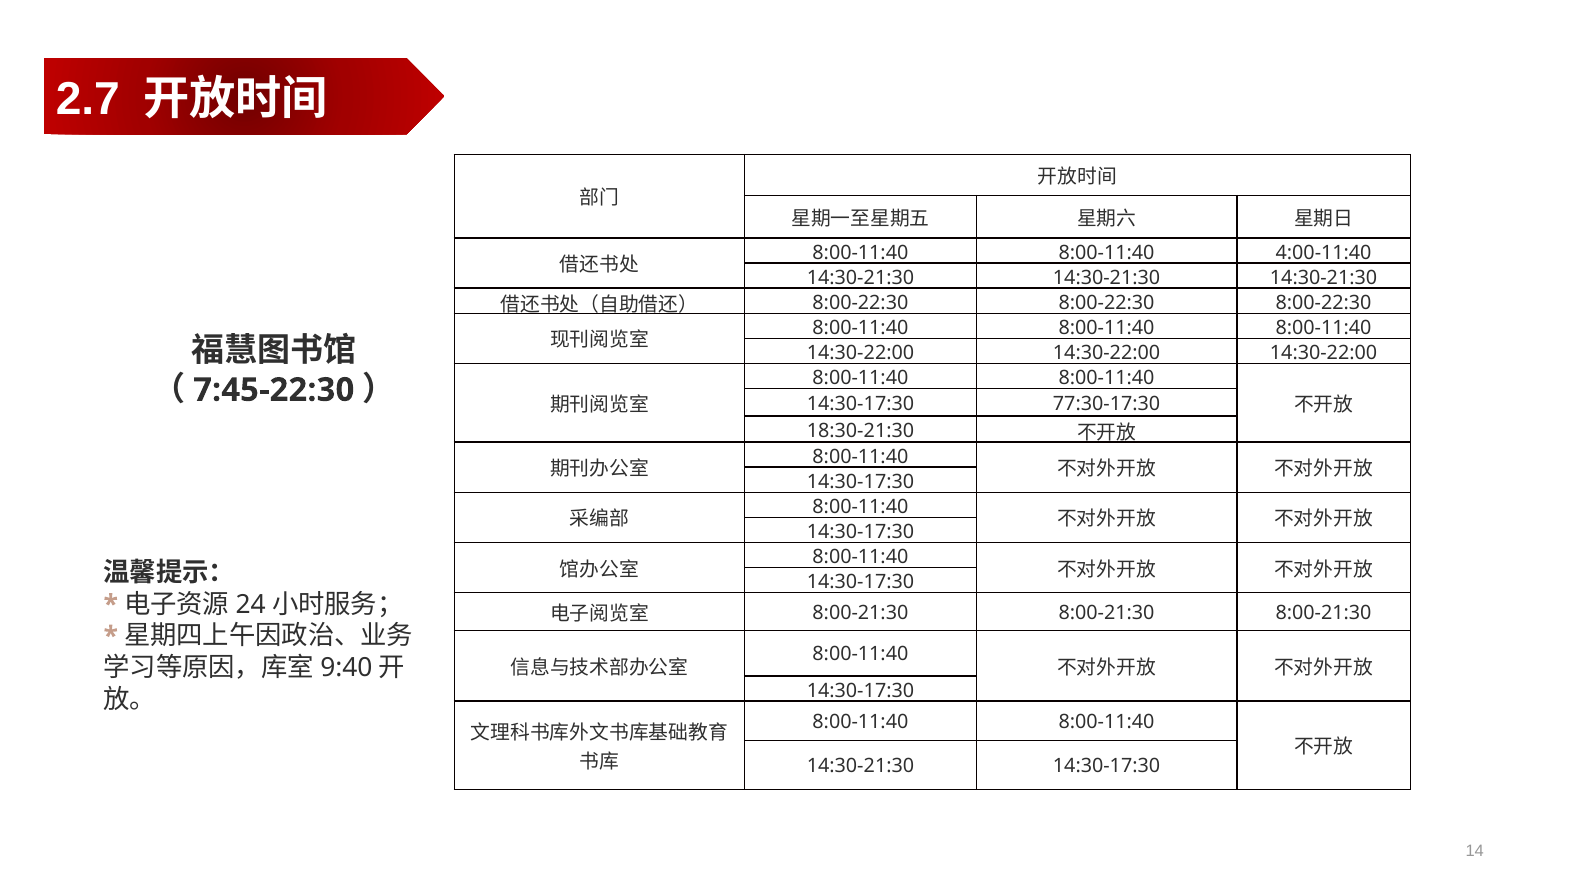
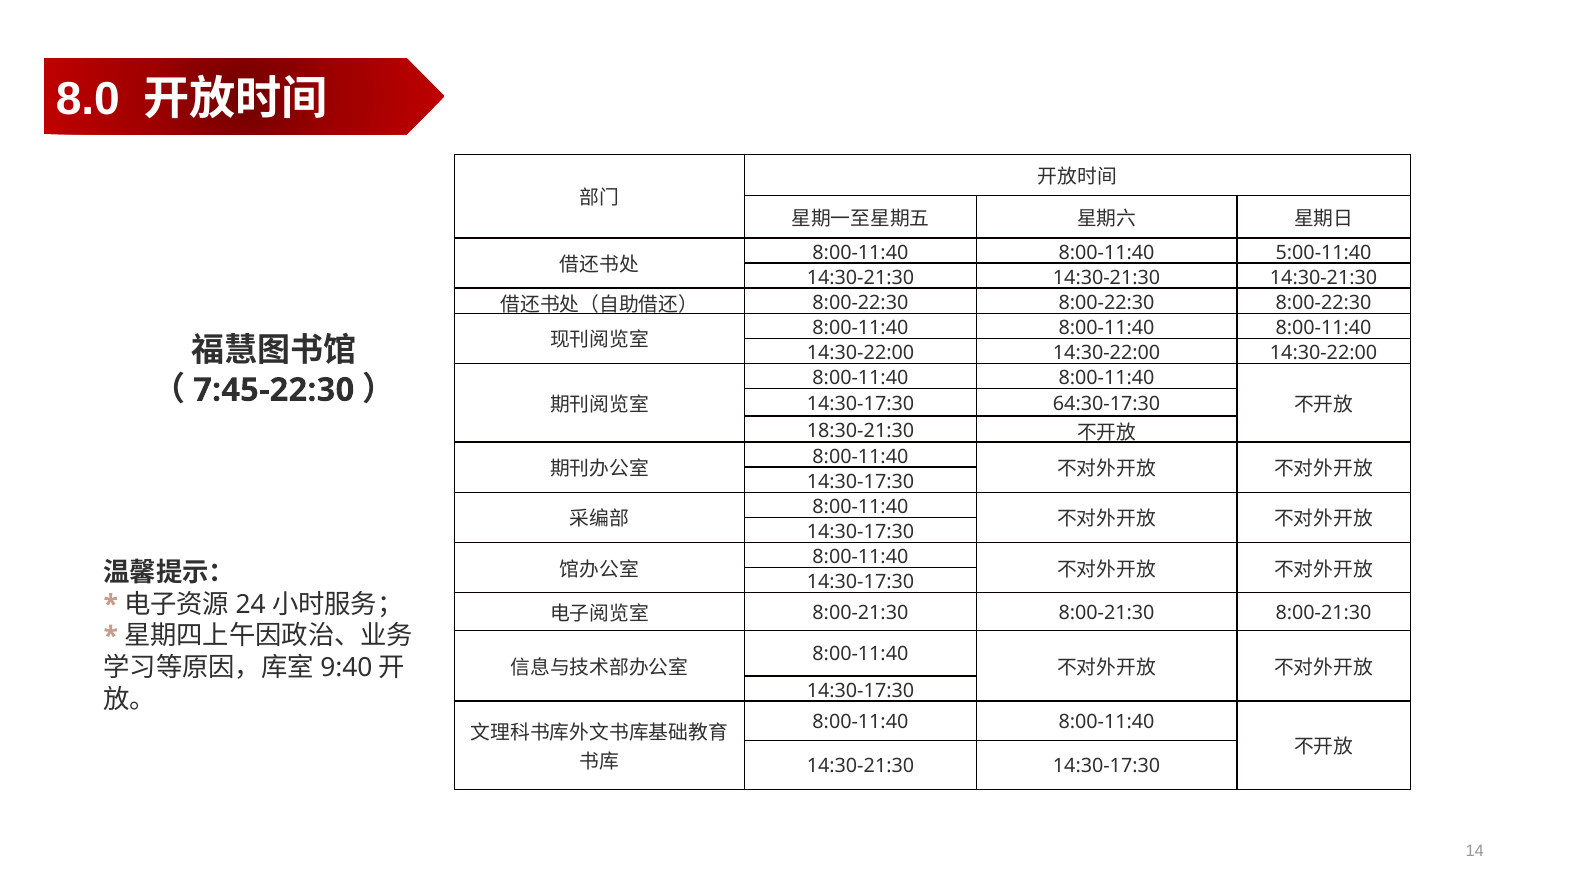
2.7: 2.7 -> 8.0
4:00-11:40: 4:00-11:40 -> 5:00-11:40
77:30-17:30: 77:30-17:30 -> 64:30-17:30
